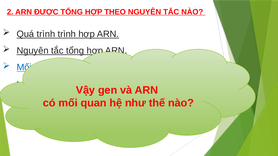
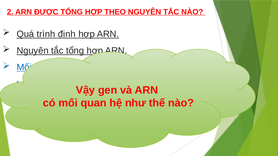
trình trình: trình -> định
